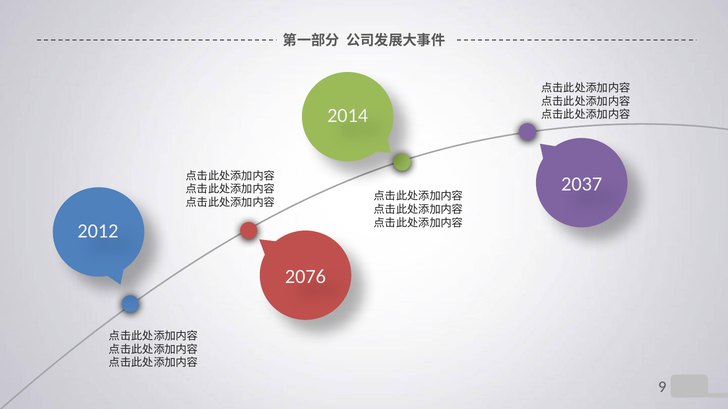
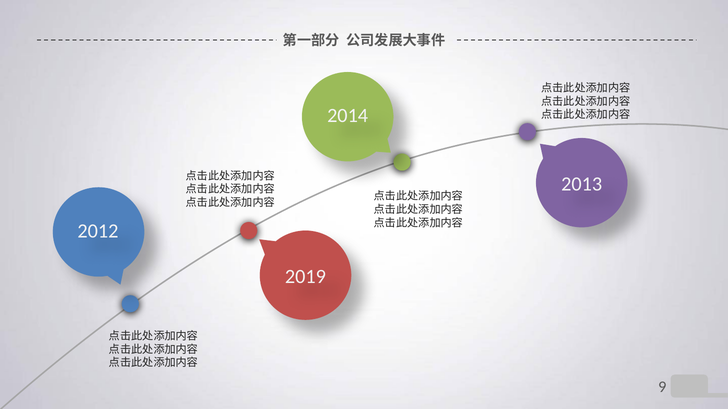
2037: 2037 -> 2013
2076: 2076 -> 2019
